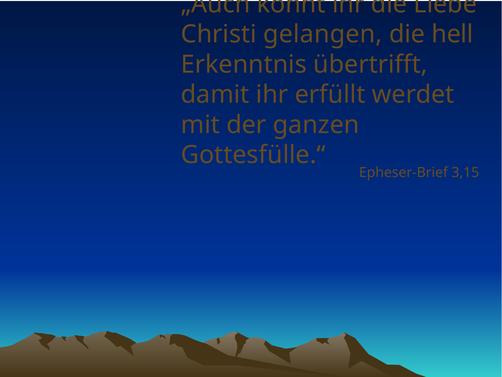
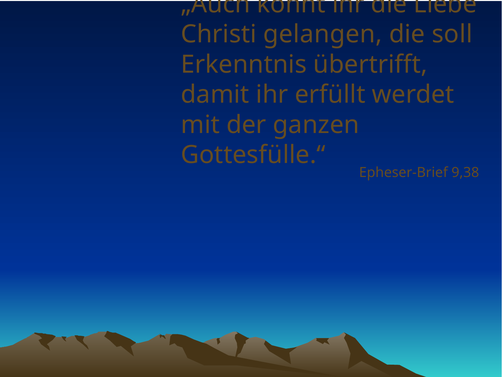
hell: hell -> soll
3,15: 3,15 -> 9,38
